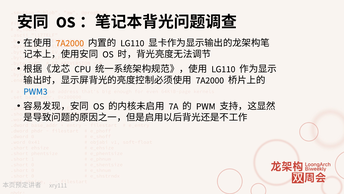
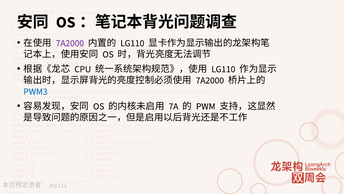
7A2000 at (70, 43) colour: orange -> purple
